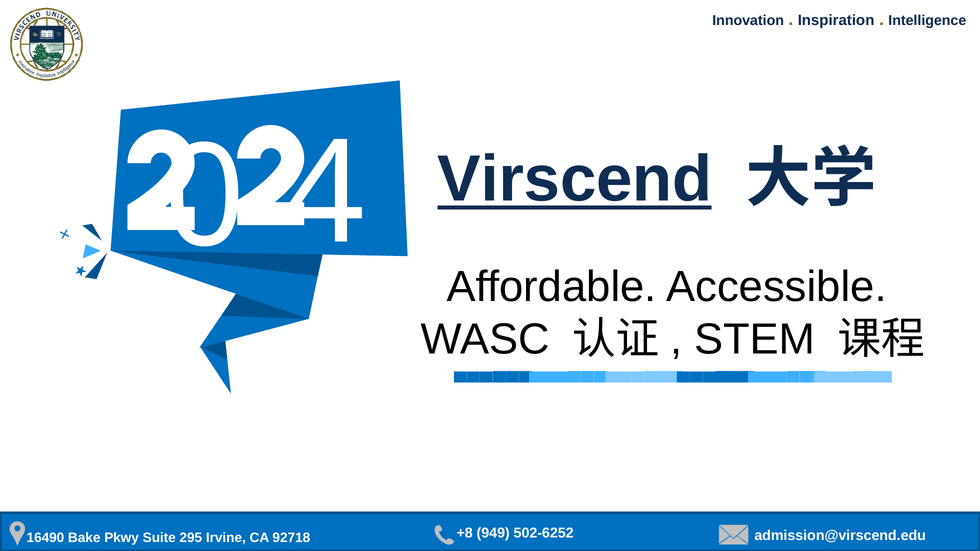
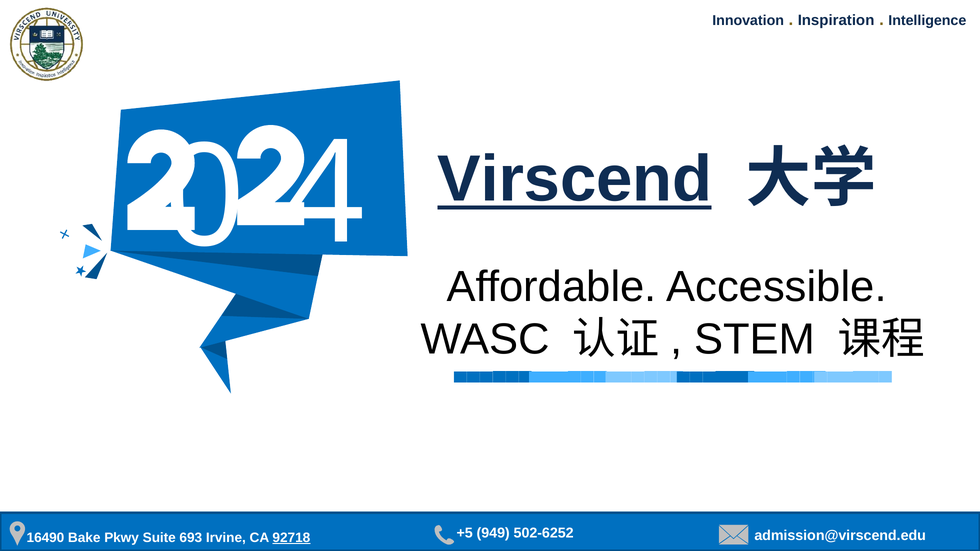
+8: +8 -> +5
295: 295 -> 693
92718 underline: none -> present
